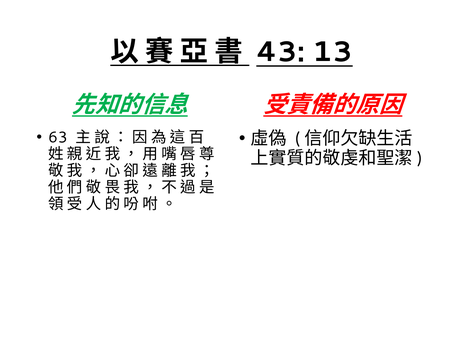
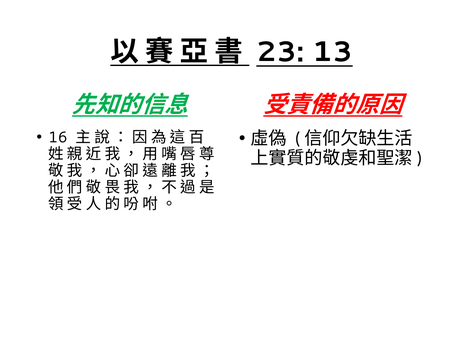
43: 43 -> 23
63: 63 -> 16
